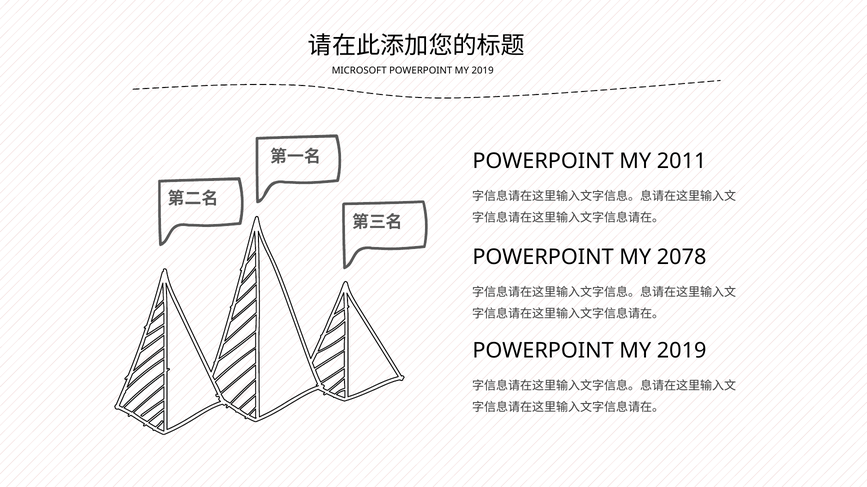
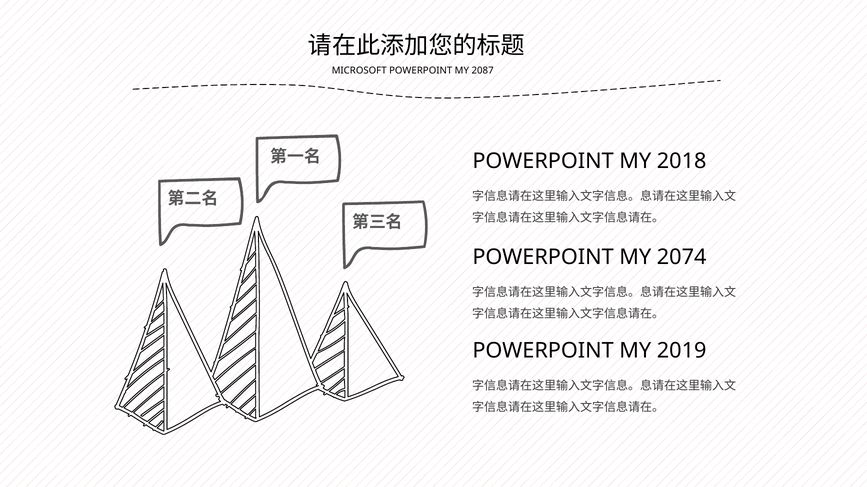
MICROSOFT POWERPOINT MY 2019: 2019 -> 2087
2011: 2011 -> 2018
2078: 2078 -> 2074
